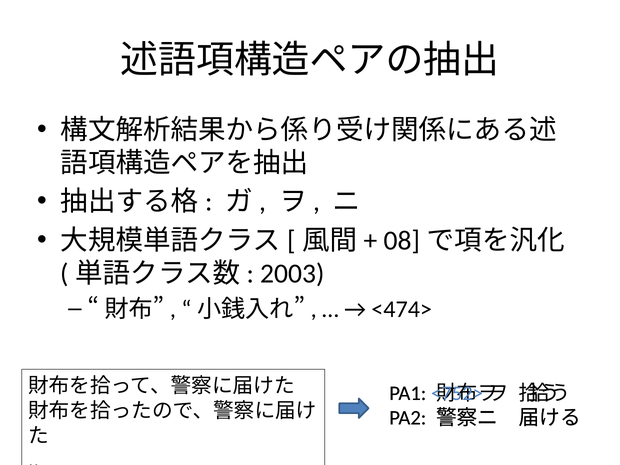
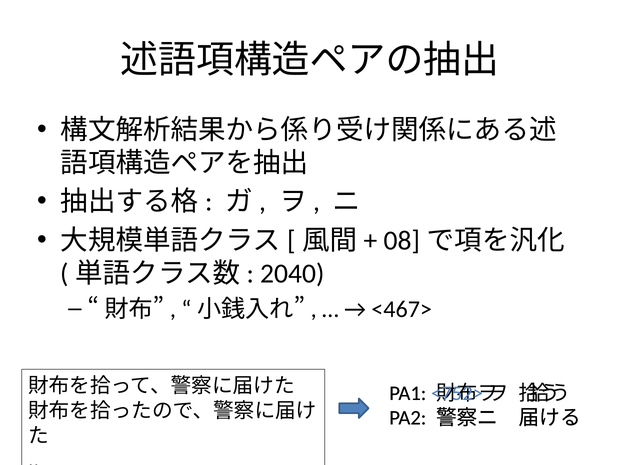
2003: 2003 -> 2040
<474>: <474> -> <467>
